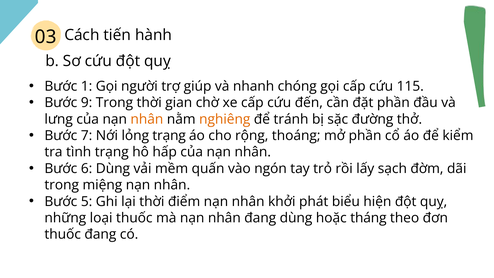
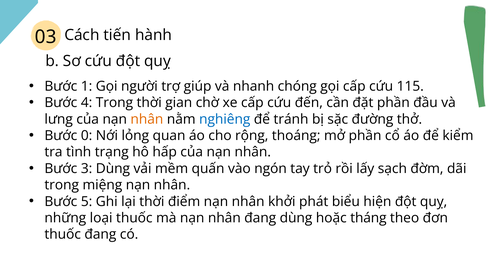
9: 9 -> 4
nghiêng colour: orange -> blue
7: 7 -> 0
lỏng trạng: trạng -> quan
6: 6 -> 3
